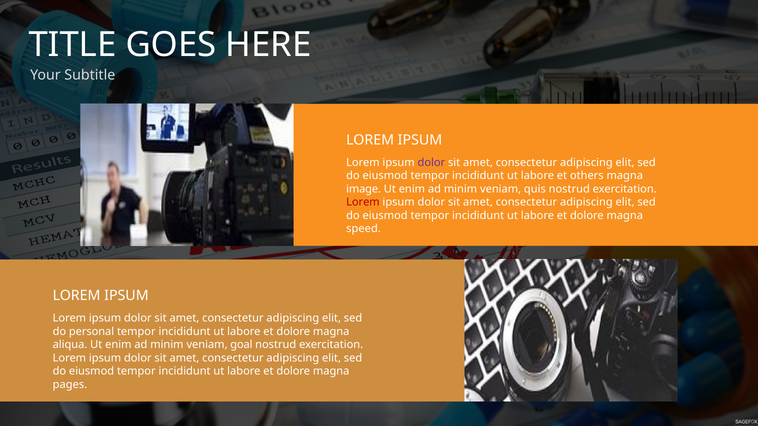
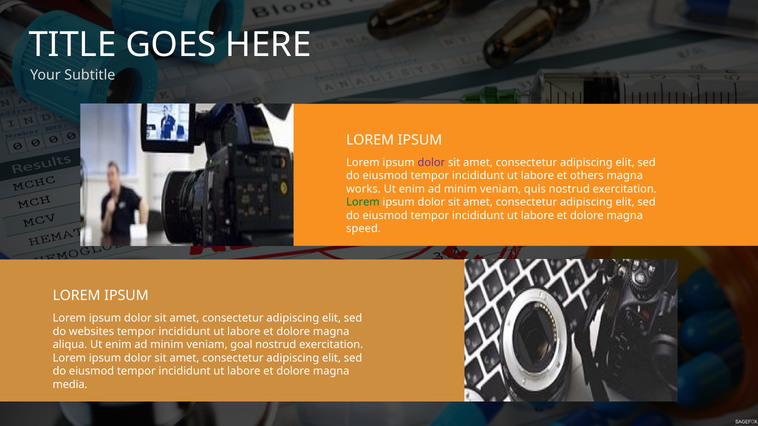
image: image -> works
Lorem at (363, 202) colour: red -> green
personal: personal -> websites
pages: pages -> media
